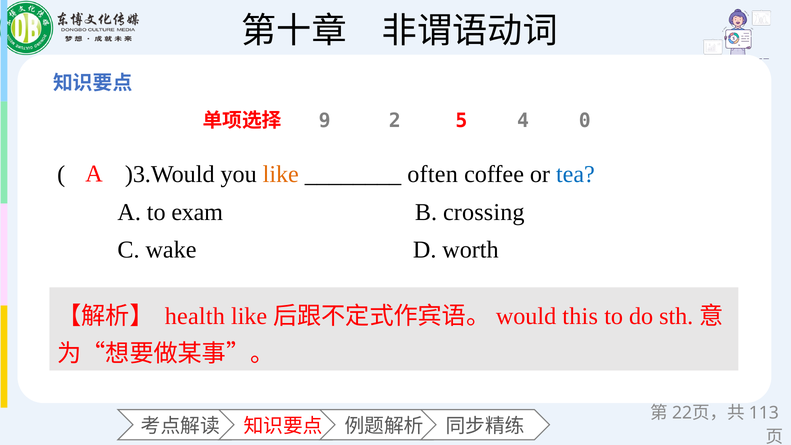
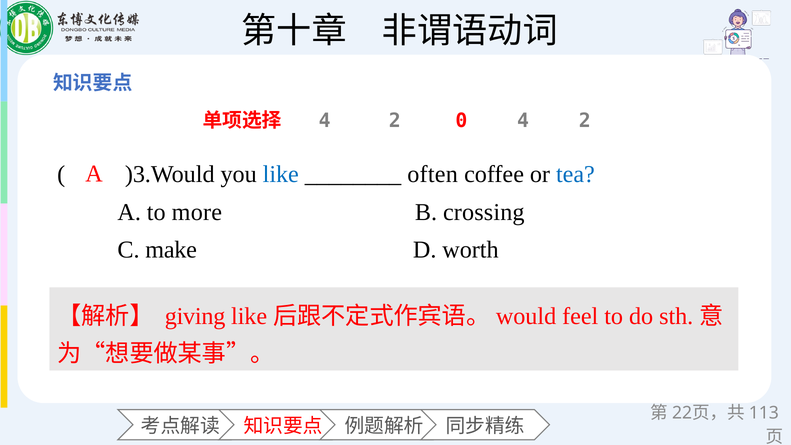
9 at (325, 121): 9 -> 4
5: 5 -> 0
0 at (585, 121): 0 -> 2
like colour: orange -> blue
exam: exam -> more
wake: wake -> make
health: health -> giving
this: this -> feel
